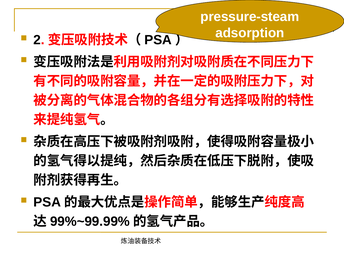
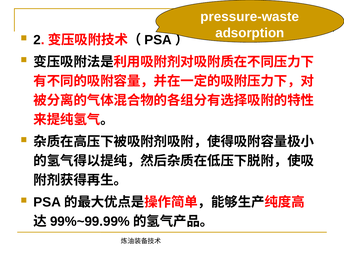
pressure-steam: pressure-steam -> pressure-waste
